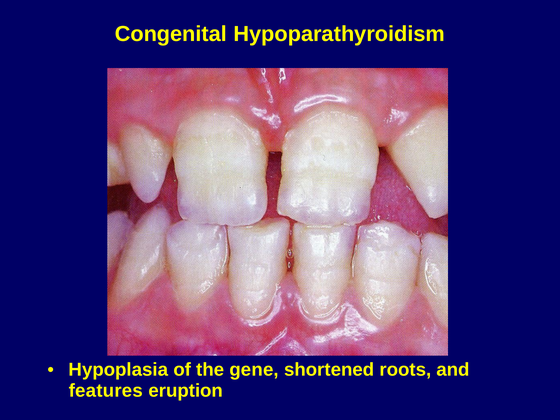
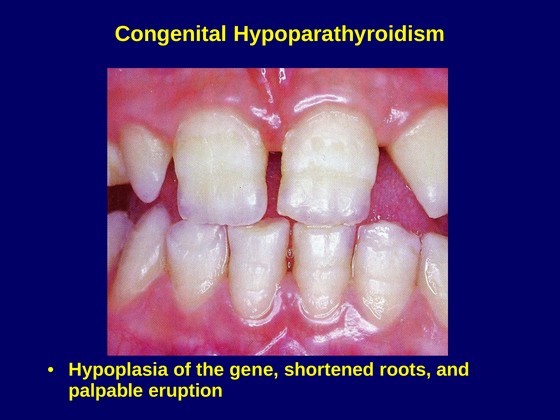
features: features -> palpable
